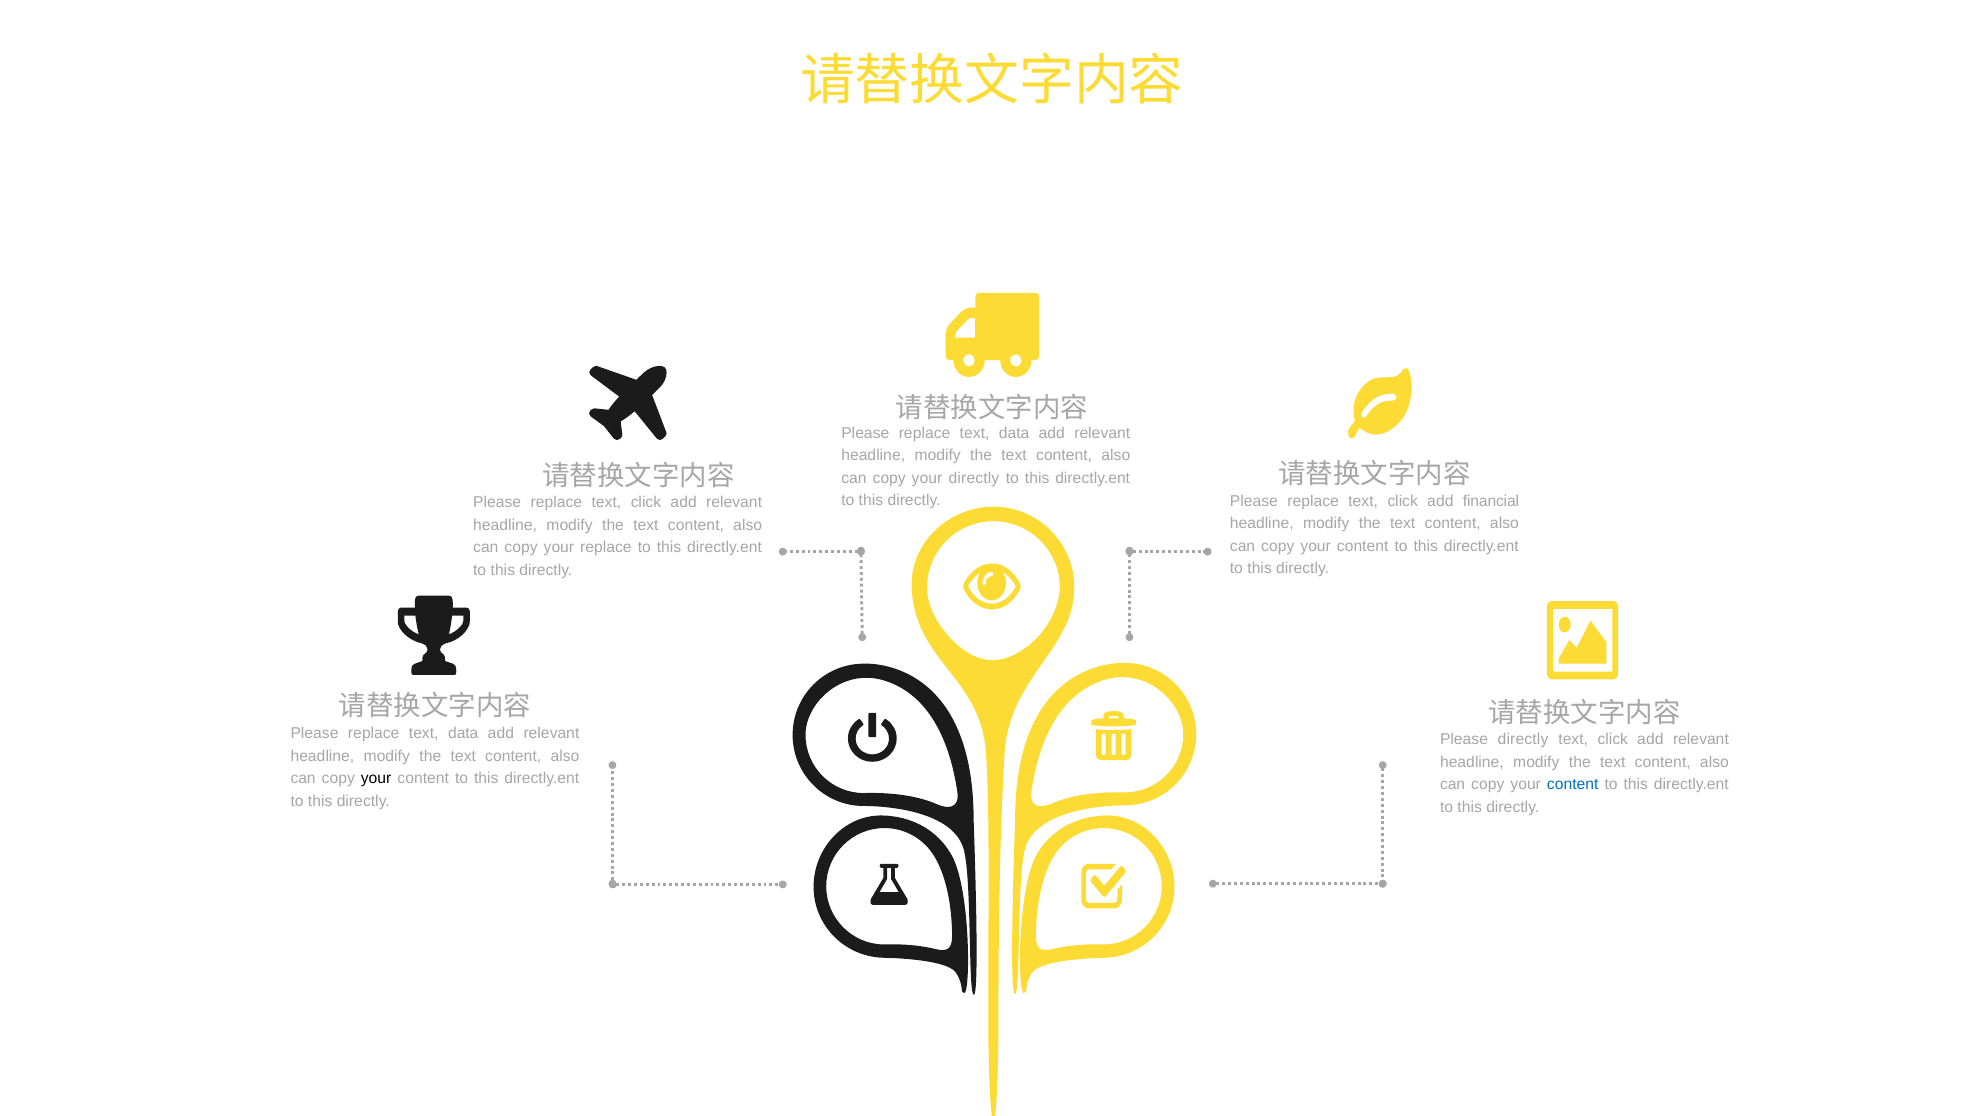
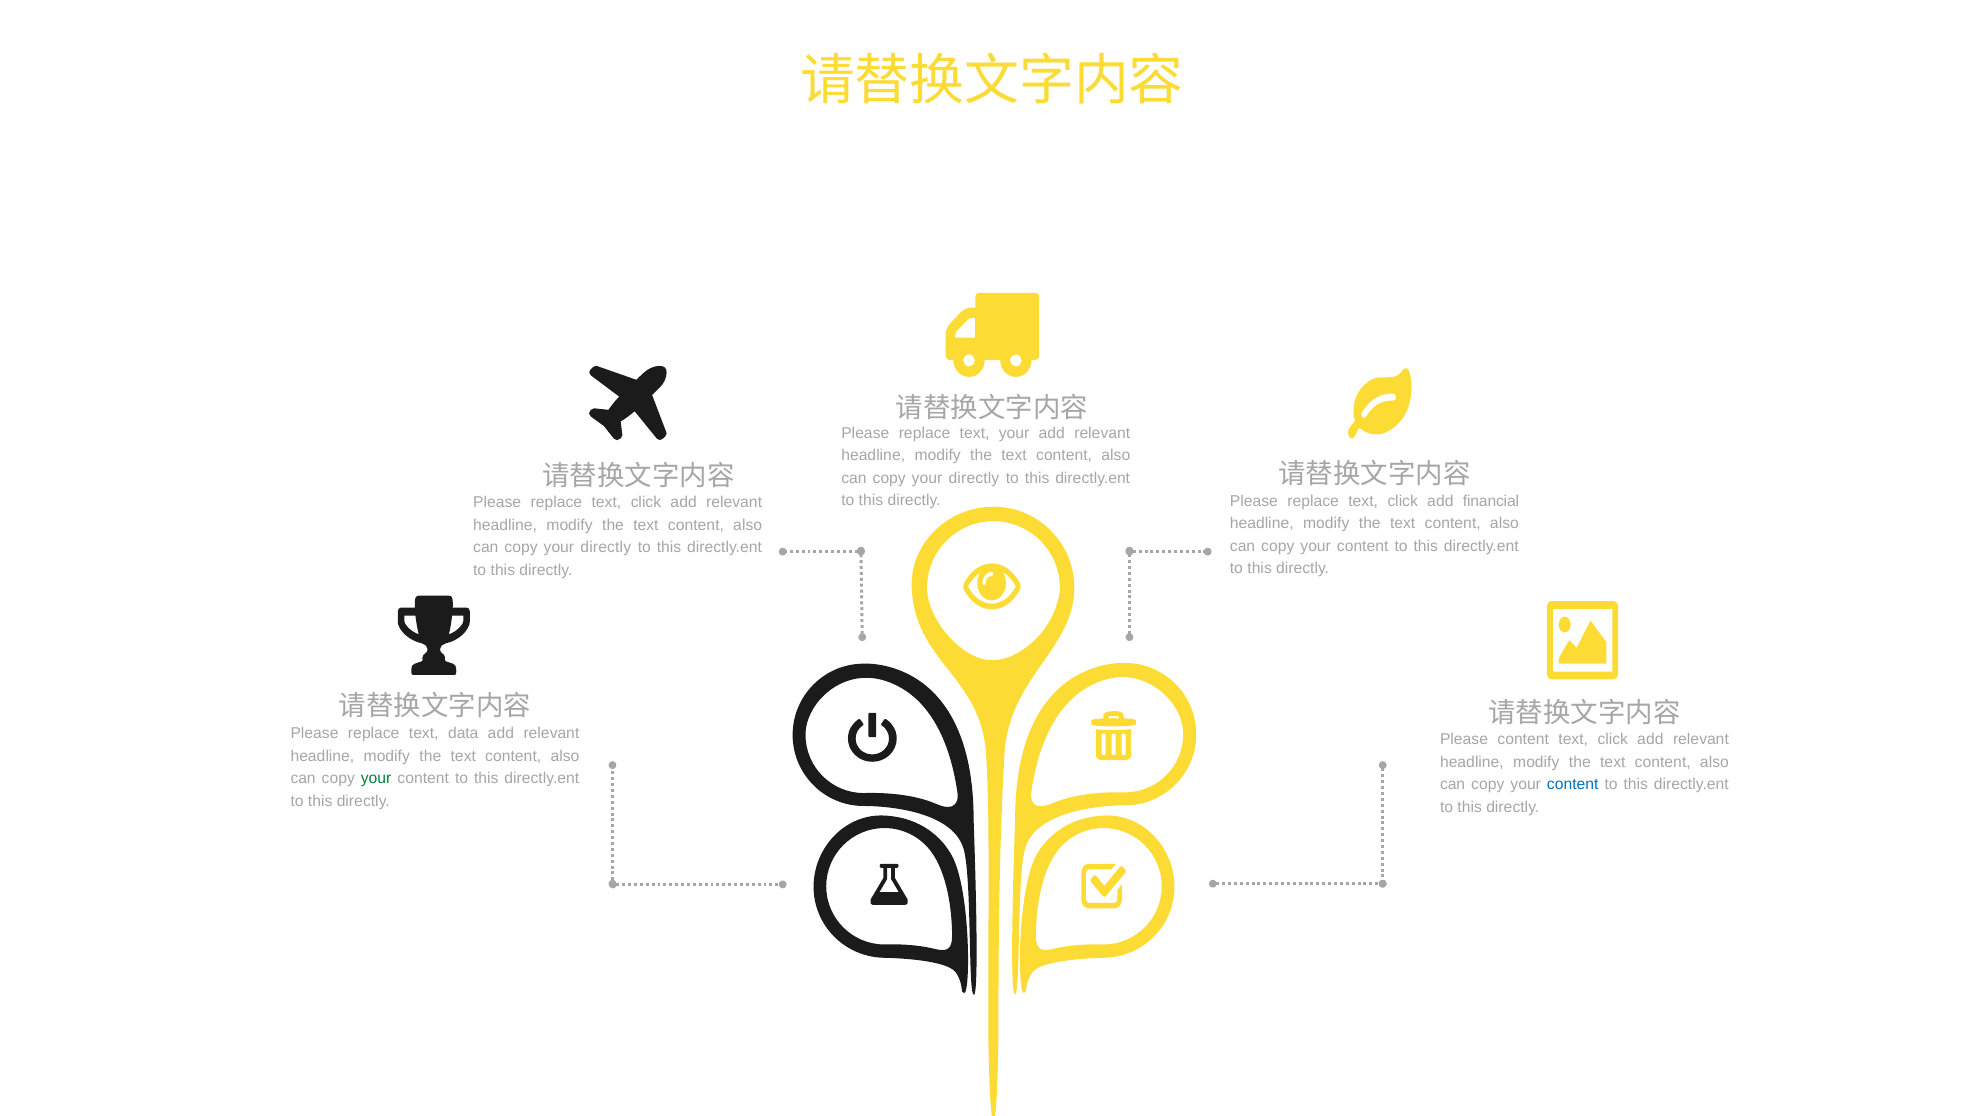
data at (1014, 433): data -> your
replace at (606, 548): replace -> directly
Please directly: directly -> content
your at (376, 778) colour: black -> green
